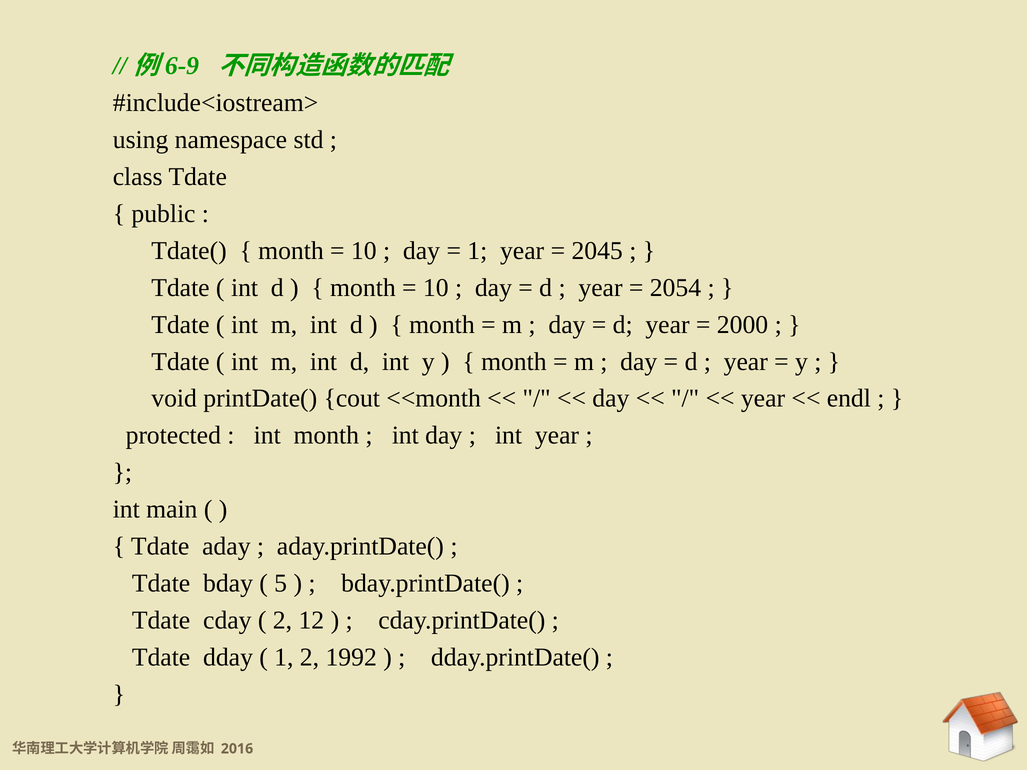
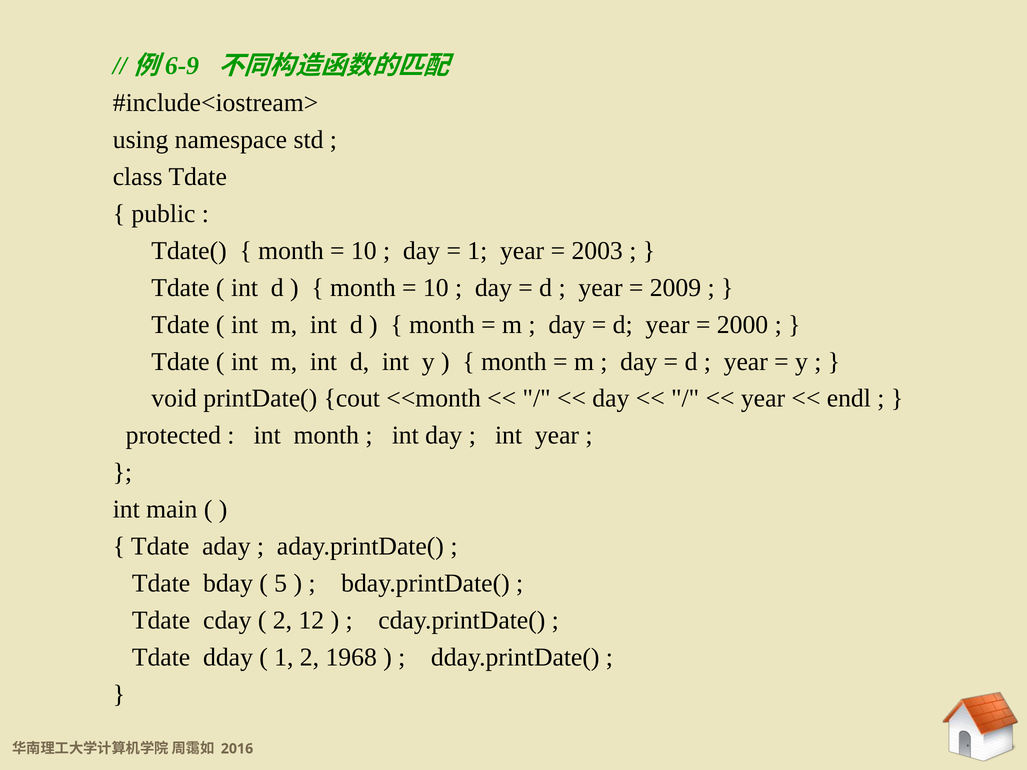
2045: 2045 -> 2003
2054: 2054 -> 2009
1992: 1992 -> 1968
